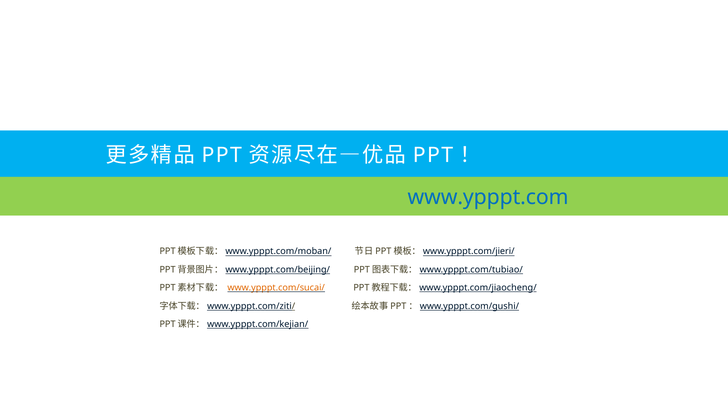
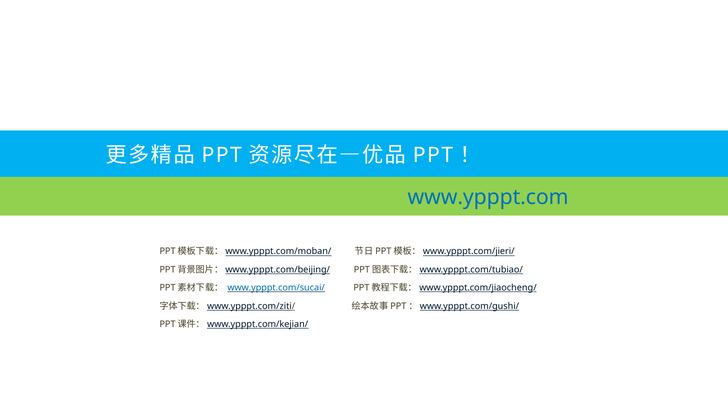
www.ypppt.com/sucai/ colour: orange -> blue
